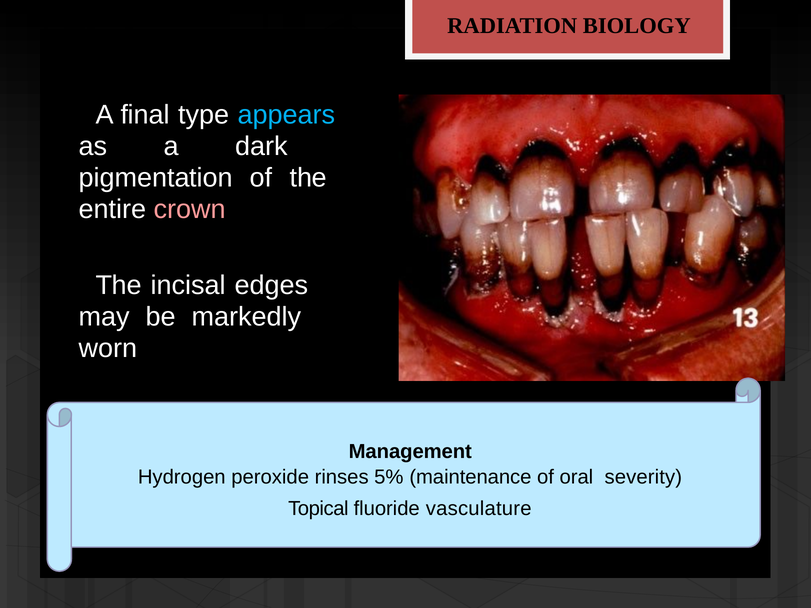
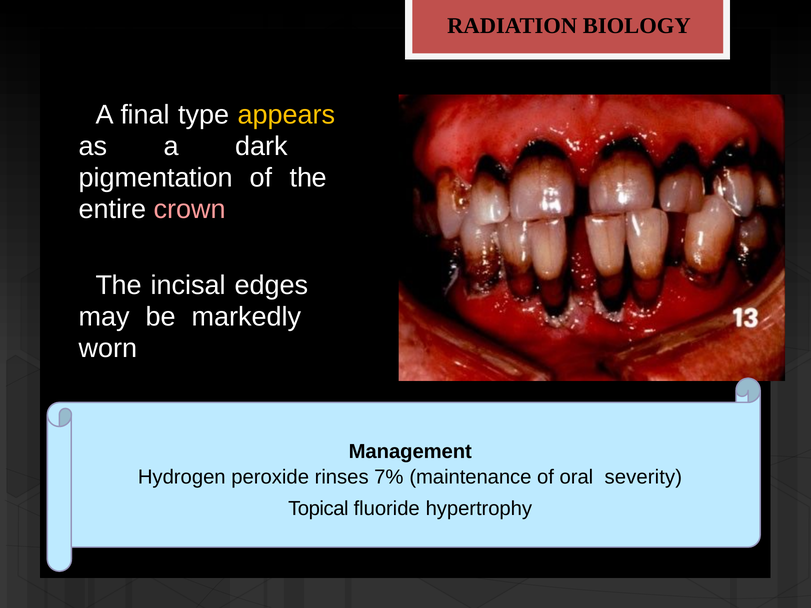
appears colour: light blue -> yellow
5%: 5% -> 7%
vasculature: vasculature -> hypertrophy
